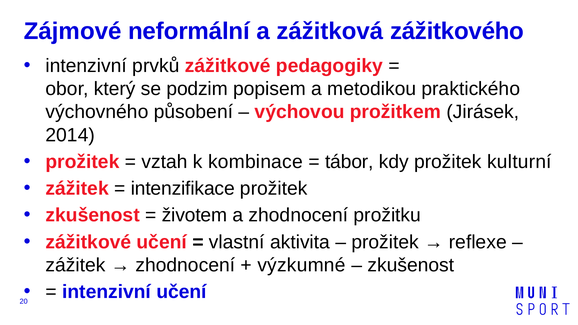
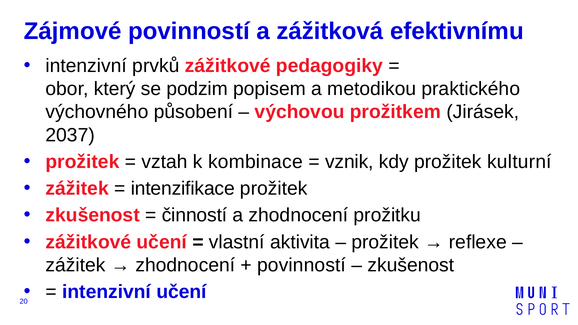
Zájmové neformální: neformální -> povinností
zážitkového: zážitkového -> efektivnímu
2014: 2014 -> 2037
tábor: tábor -> vznik
životem: životem -> činností
výzkumné at (302, 265): výzkumné -> povinností
